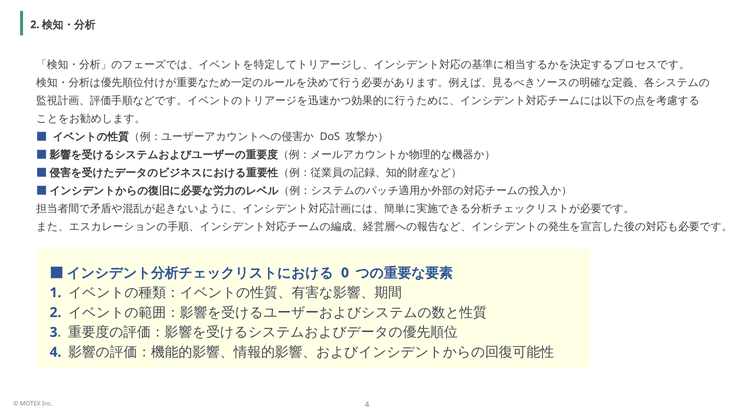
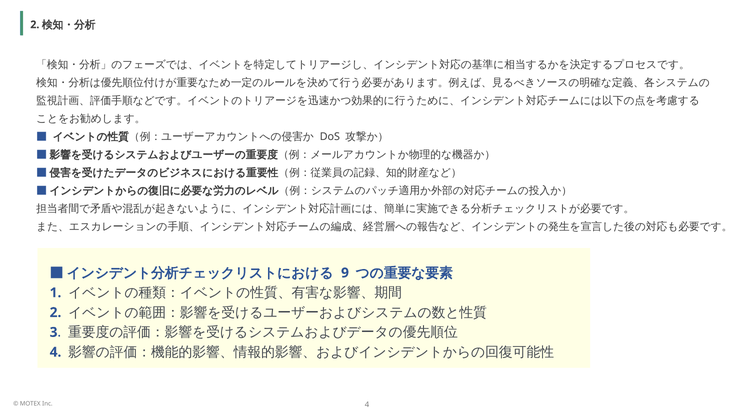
0: 0 -> 9
